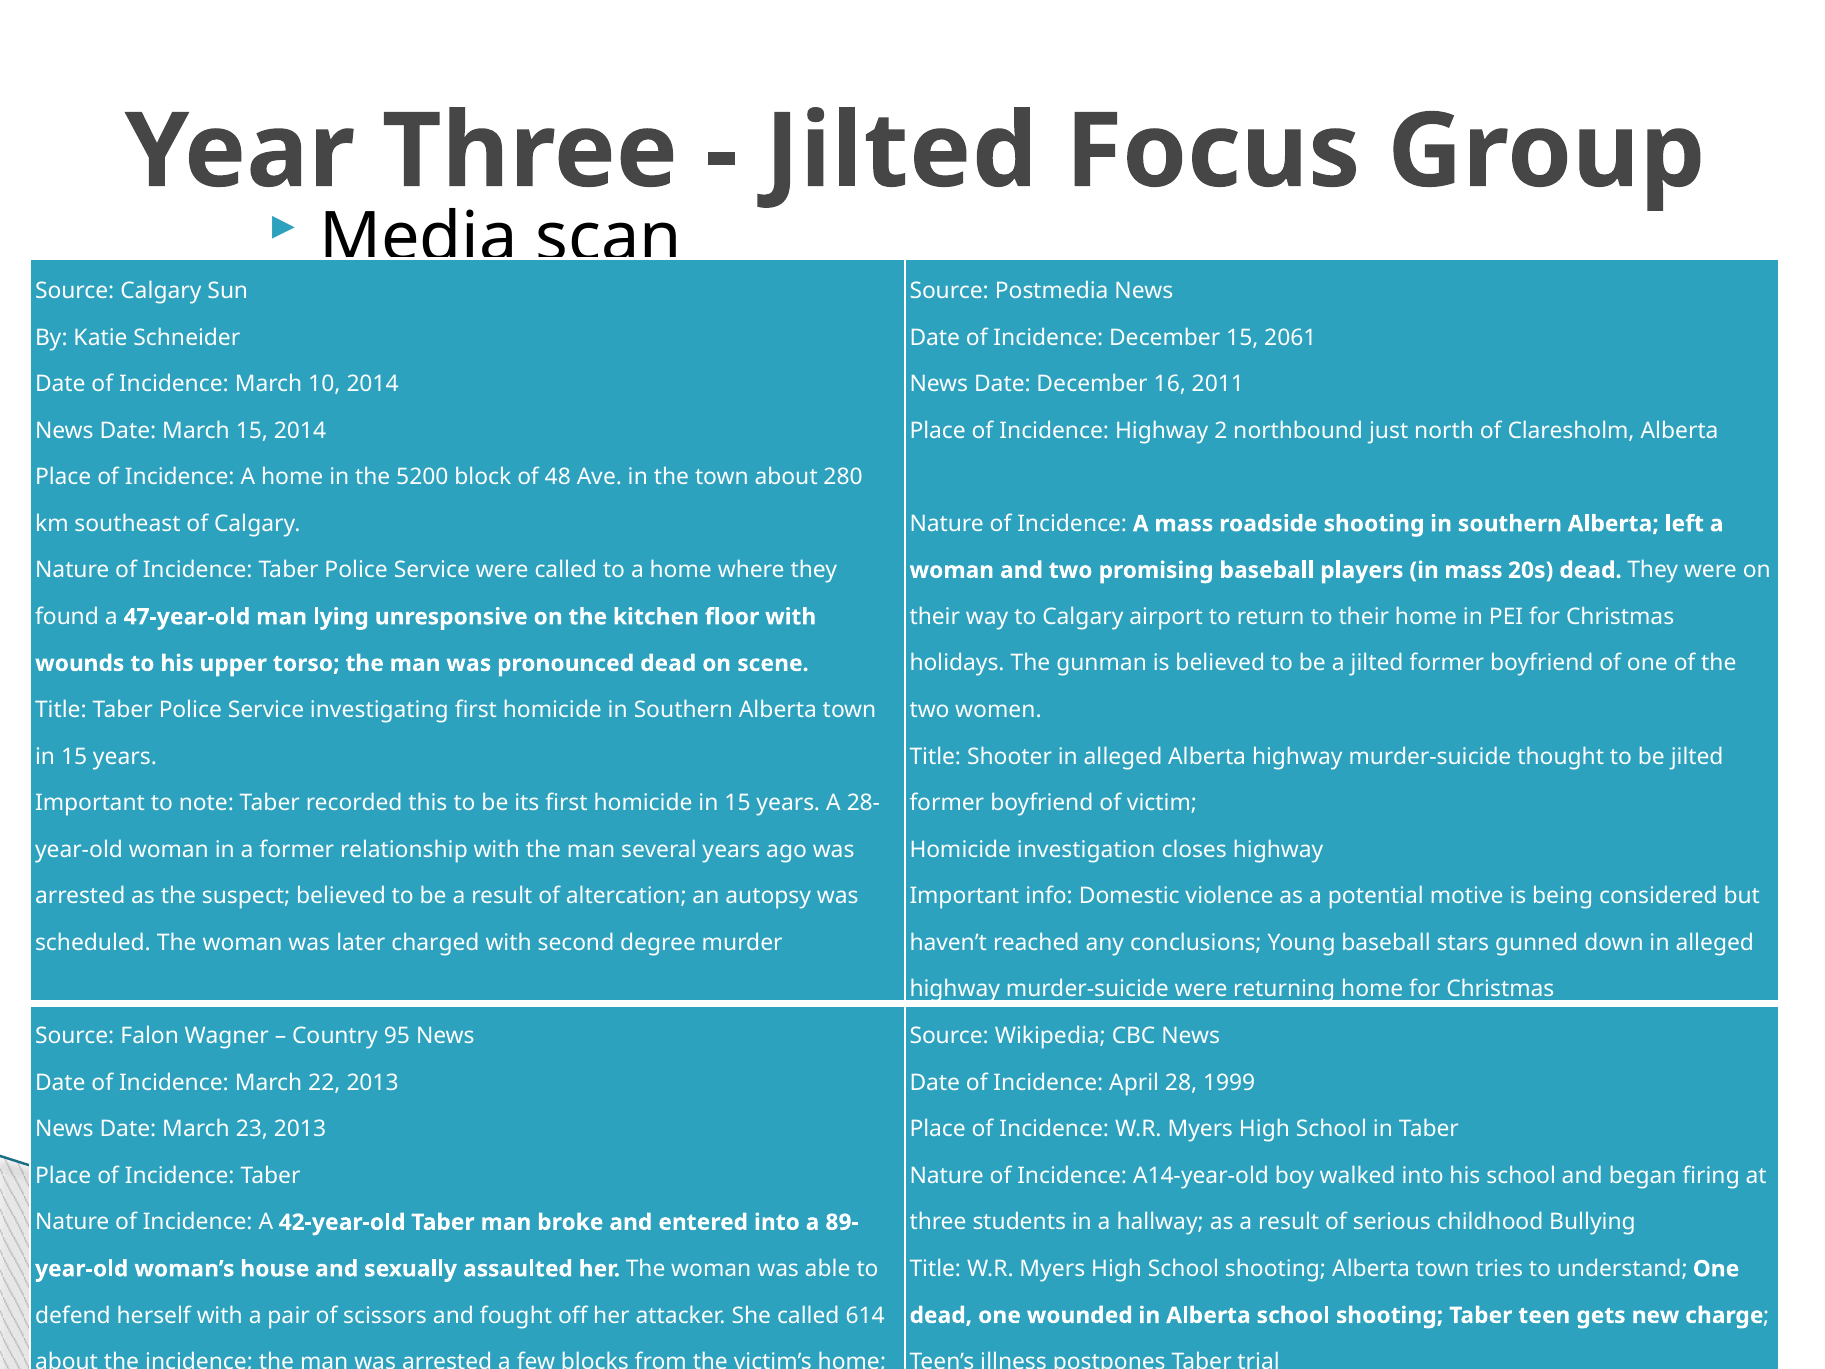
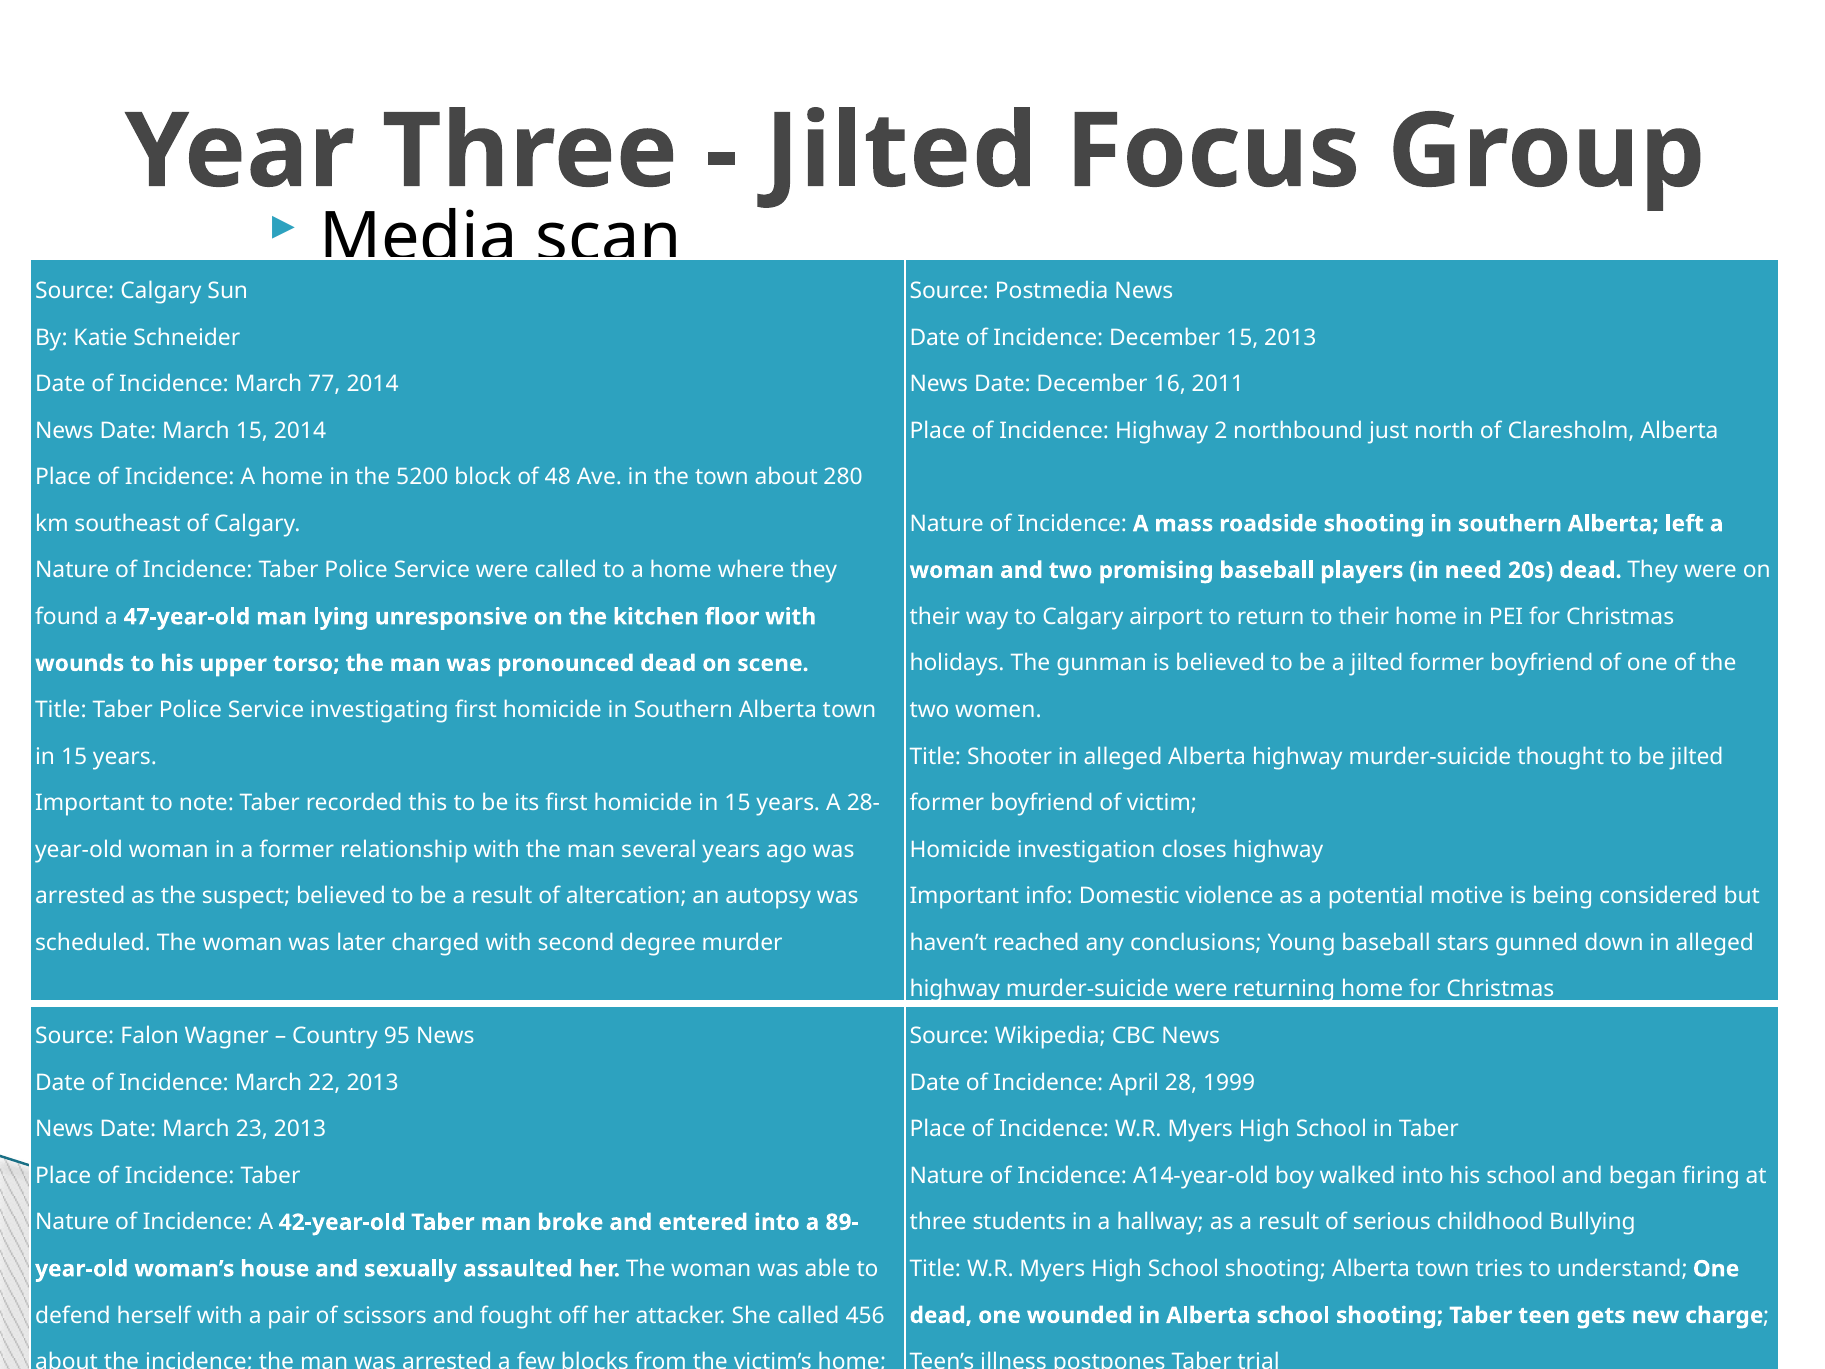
15 2061: 2061 -> 2013
10: 10 -> 77
in mass: mass -> need
614: 614 -> 456
